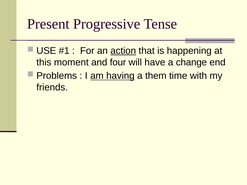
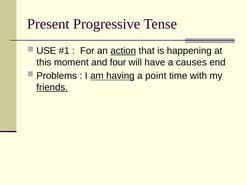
change: change -> causes
them: them -> point
friends underline: none -> present
